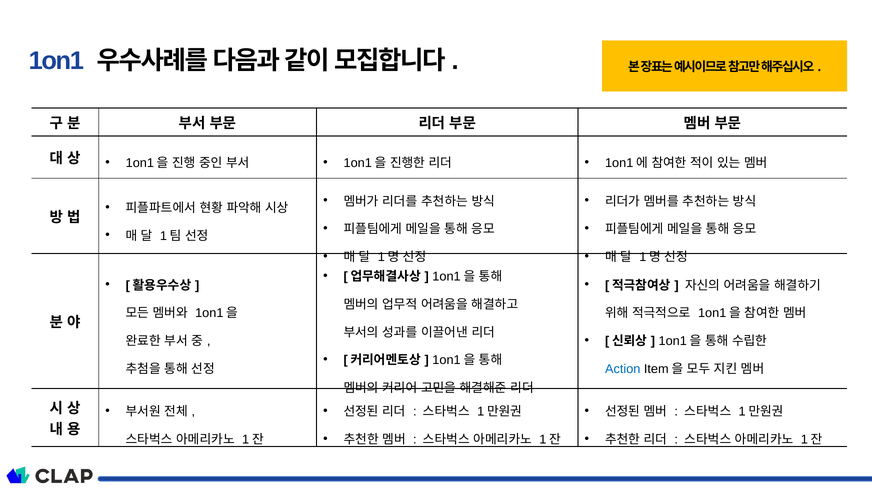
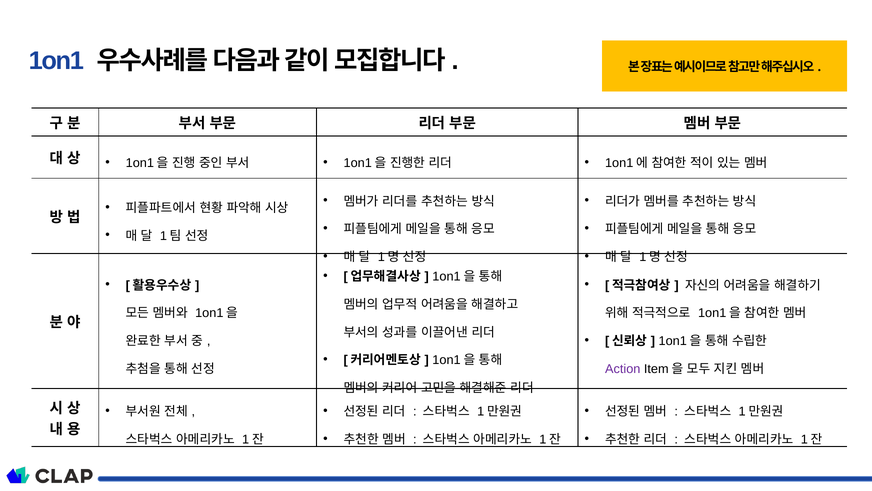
Action colour: blue -> purple
